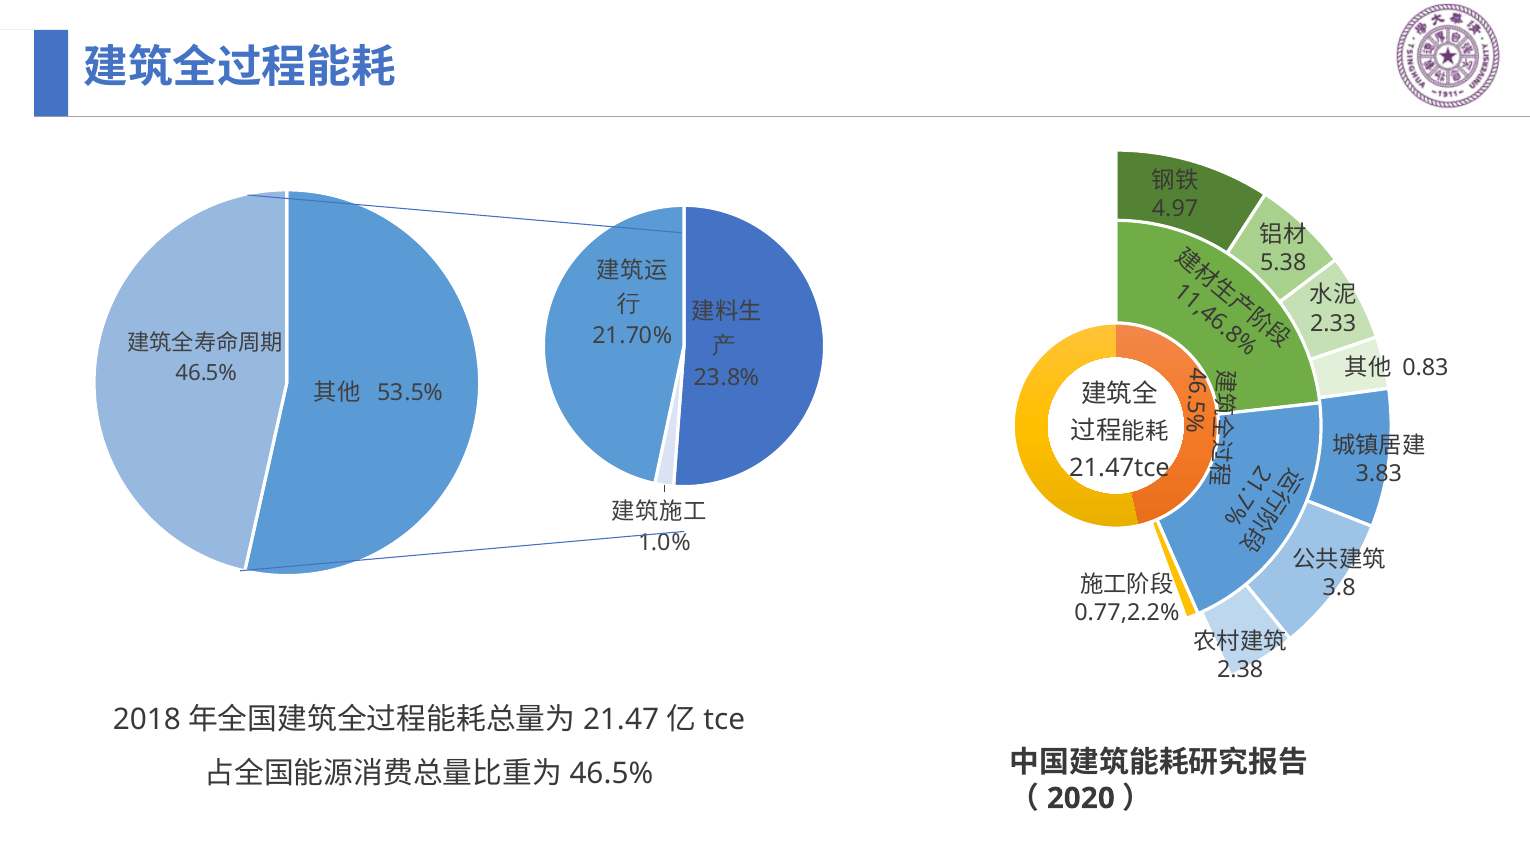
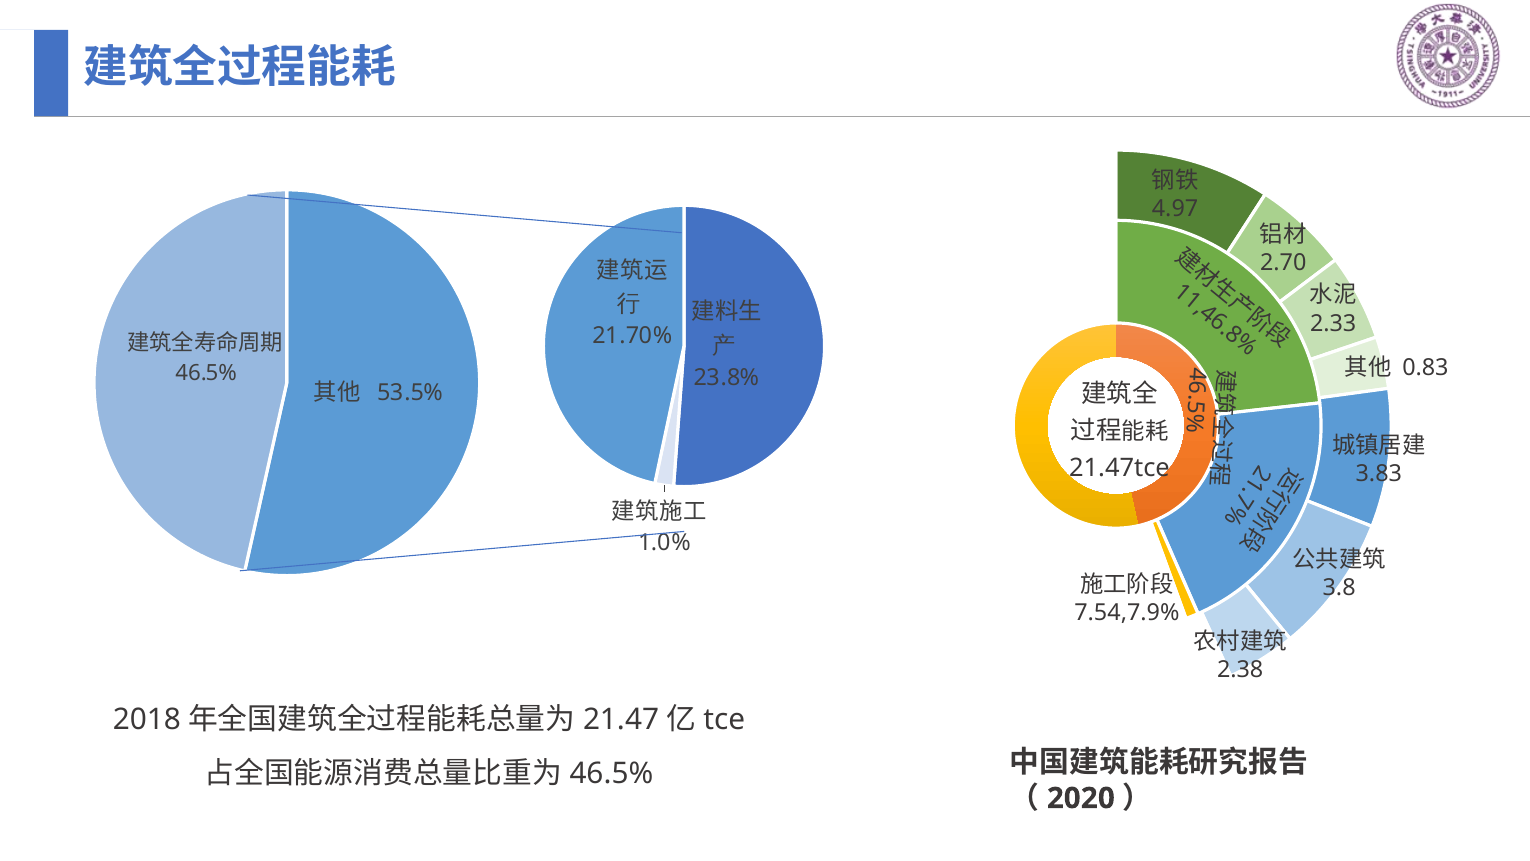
5.38: 5.38 -> 2.70
0.77,2.2%: 0.77,2.2% -> 7.54,7.9%
